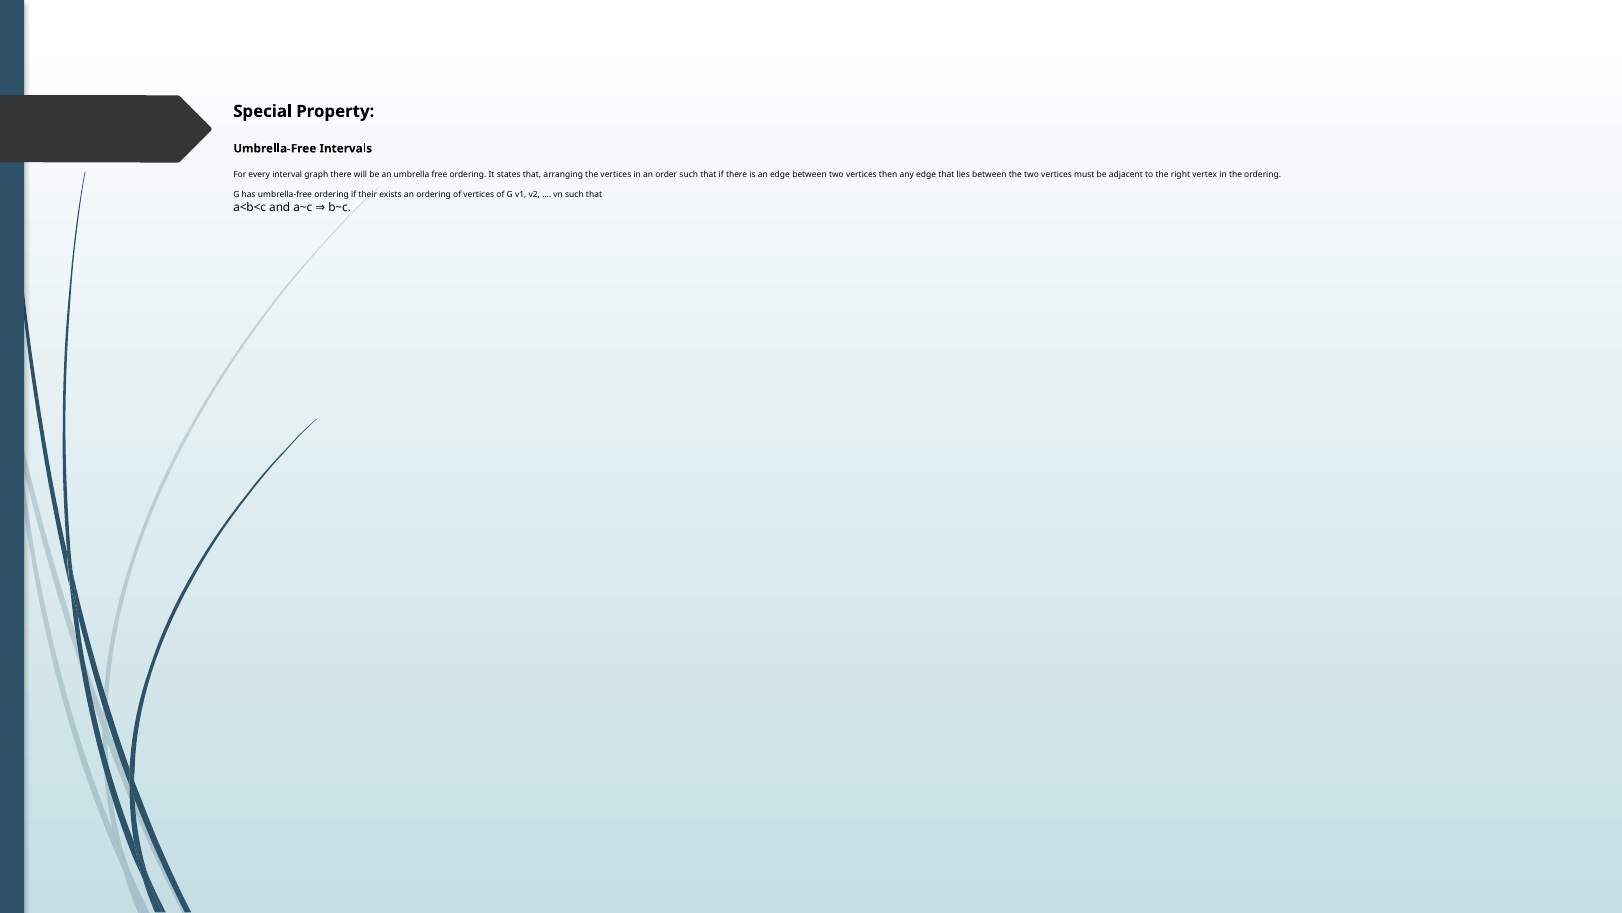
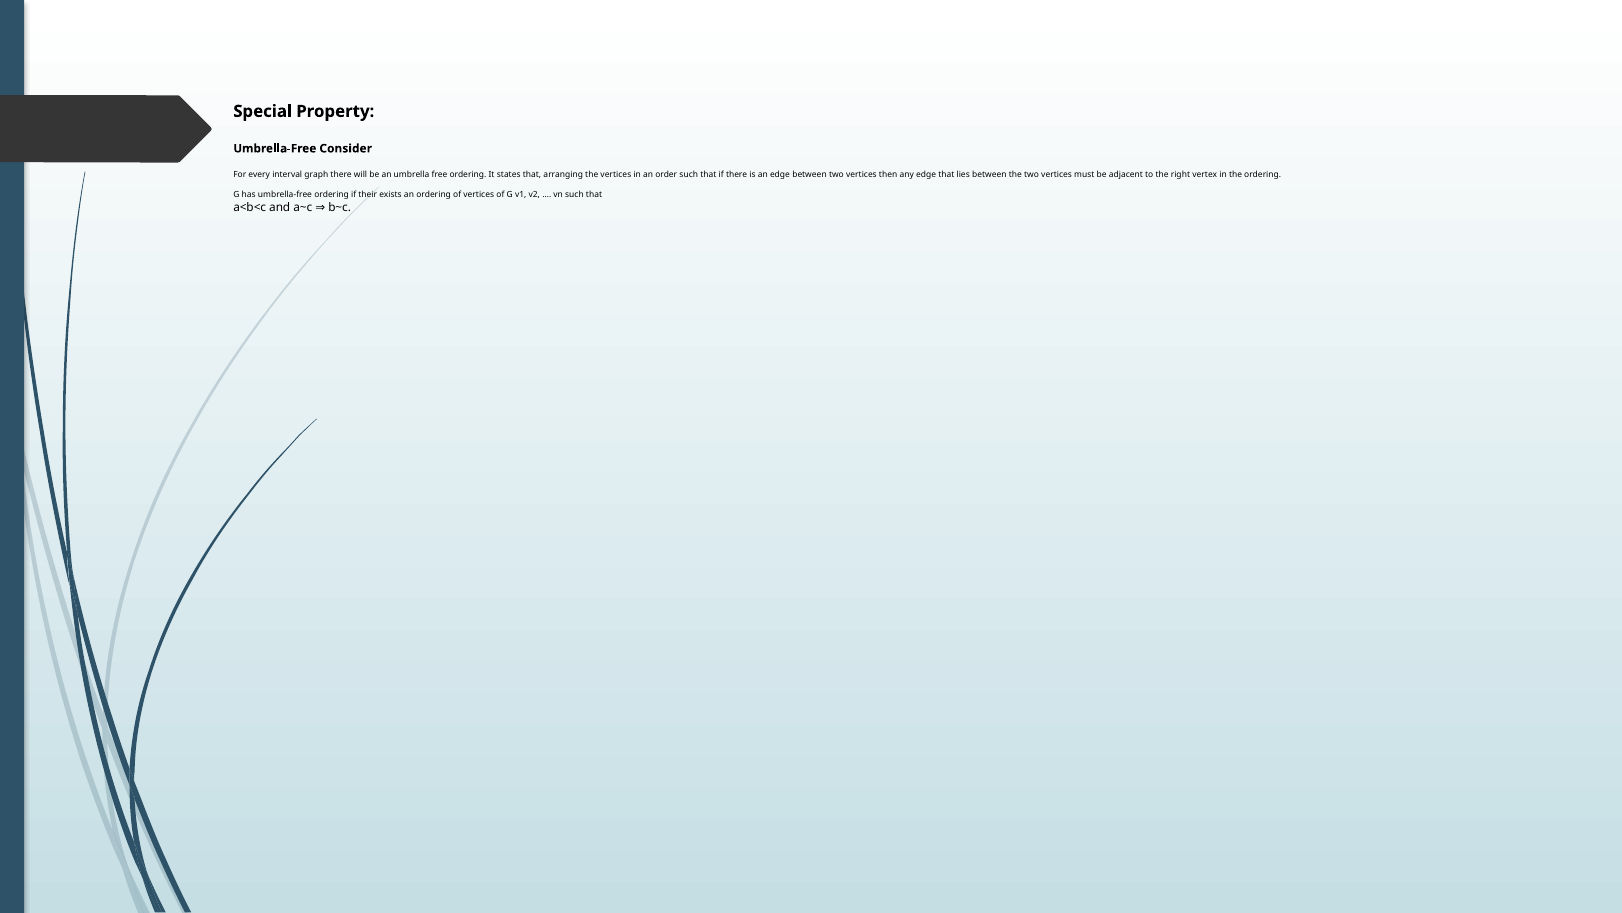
Intervals: Intervals -> Consider
